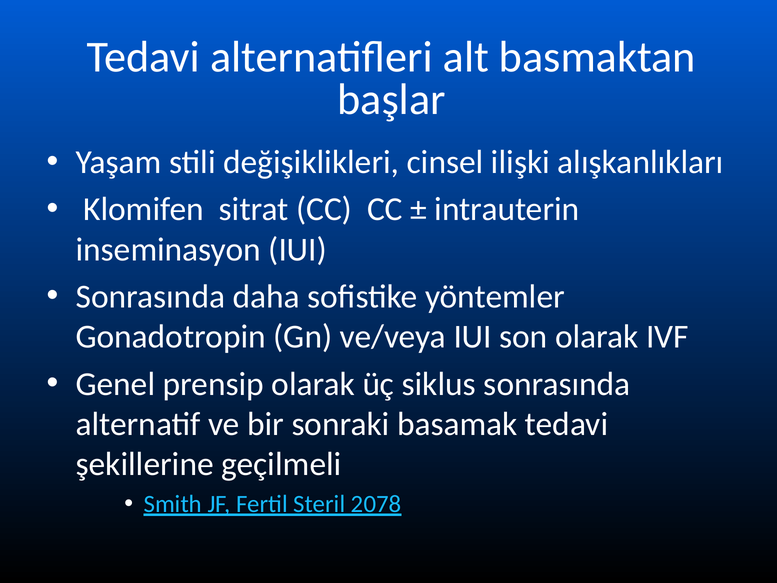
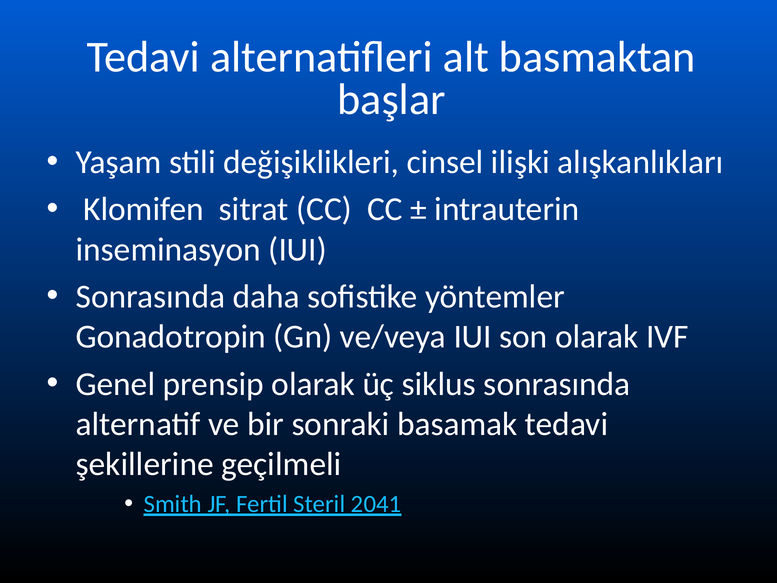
2078: 2078 -> 2041
